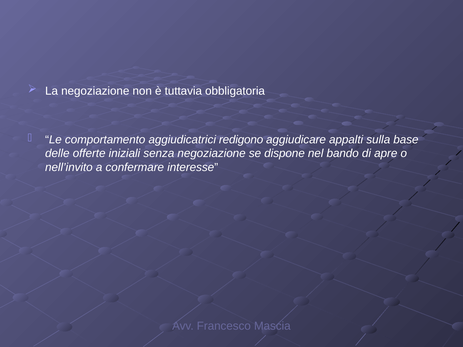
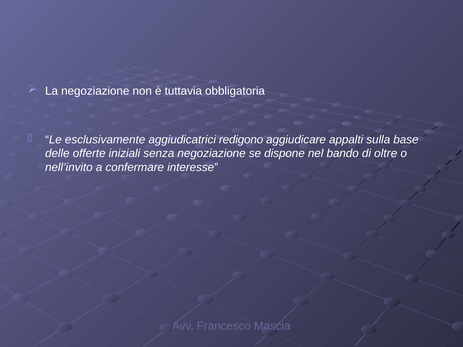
comportamento: comportamento -> esclusivamente
apre: apre -> oltre
